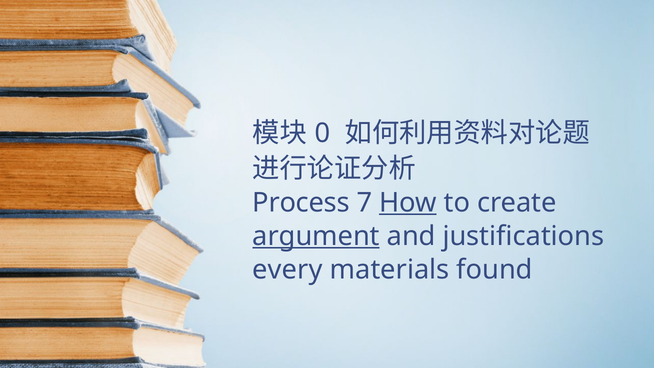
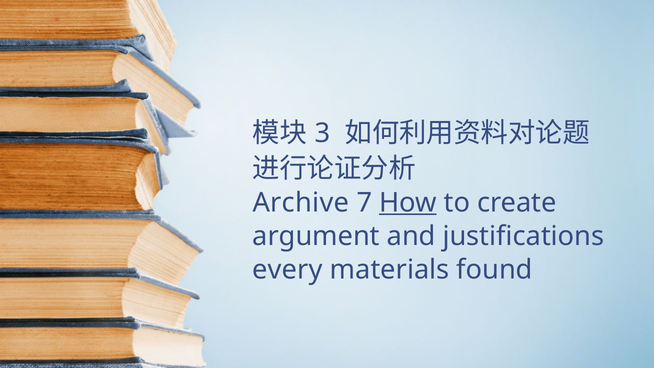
0: 0 -> 3
Process: Process -> Archive
argument underline: present -> none
